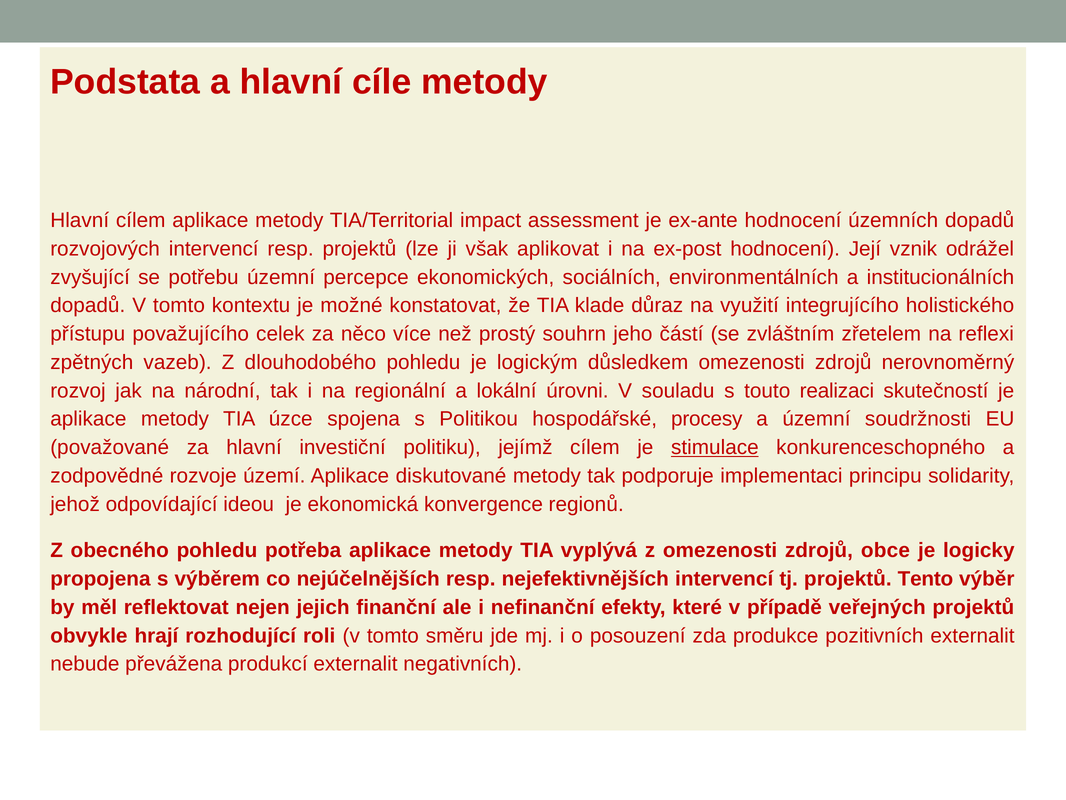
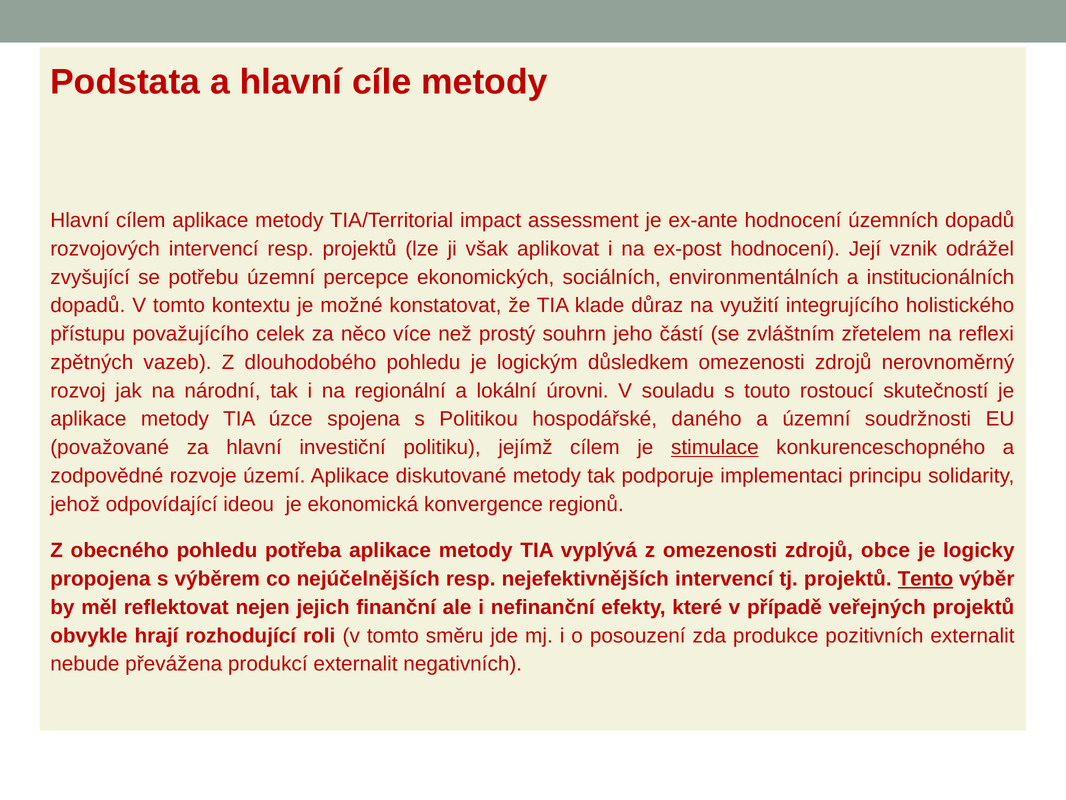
realizaci: realizaci -> rostoucí
procesy: procesy -> daného
Tento underline: none -> present
